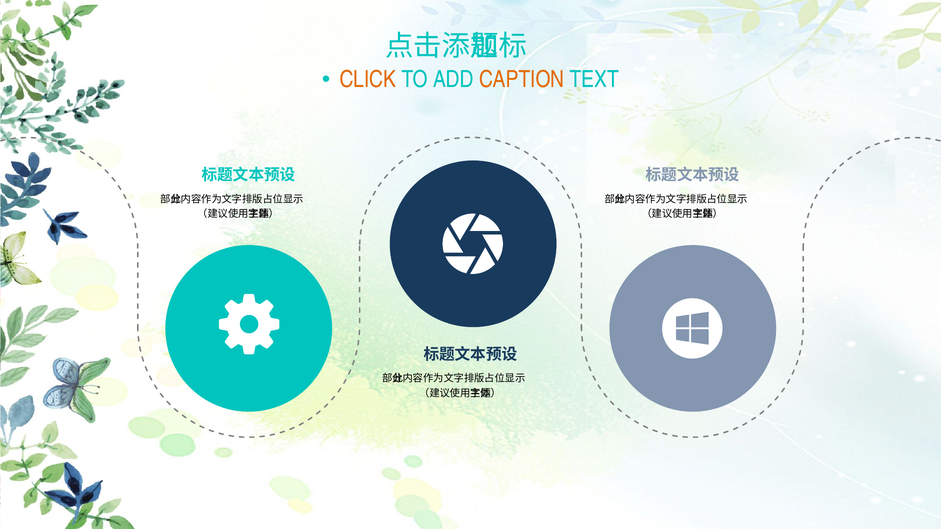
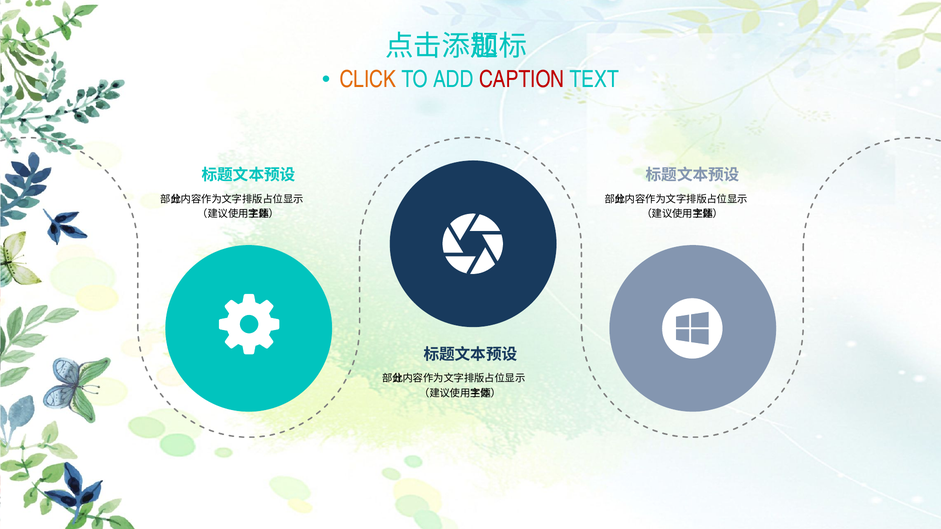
CAPTION colour: orange -> red
